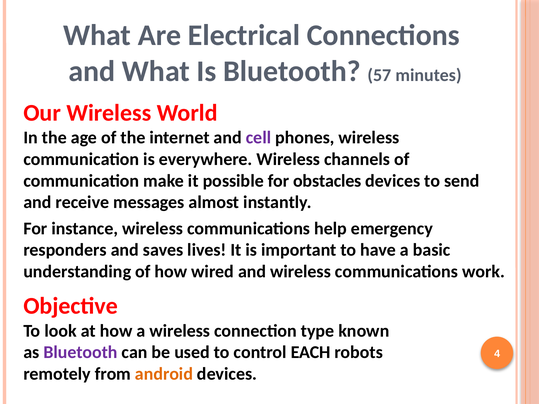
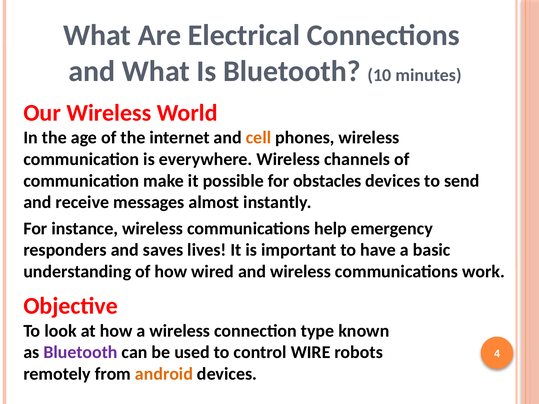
57: 57 -> 10
cell colour: purple -> orange
EACH: EACH -> WIRE
